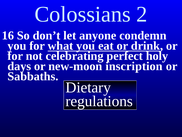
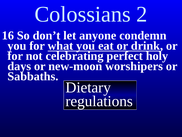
inscription: inscription -> worshipers
